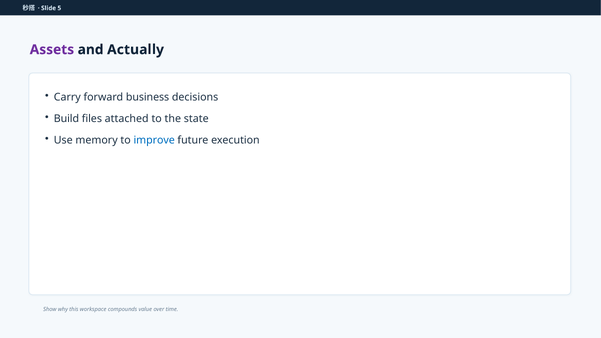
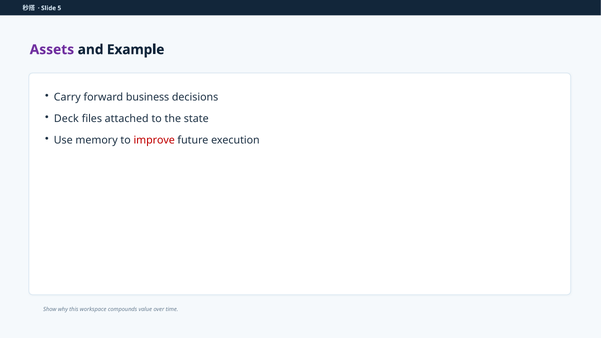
Actually: Actually -> Example
Build: Build -> Deck
improve colour: blue -> red
